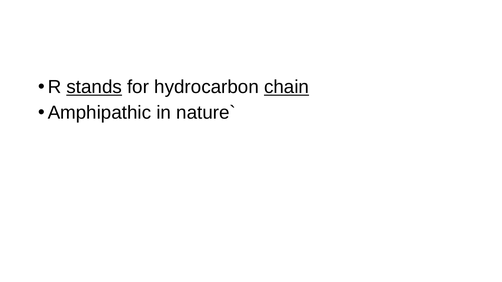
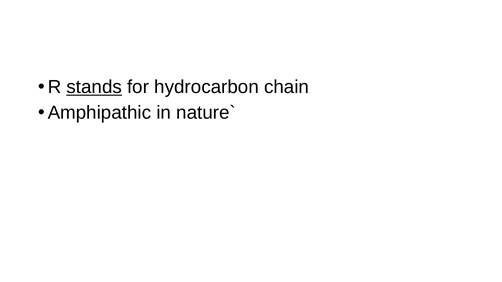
chain underline: present -> none
